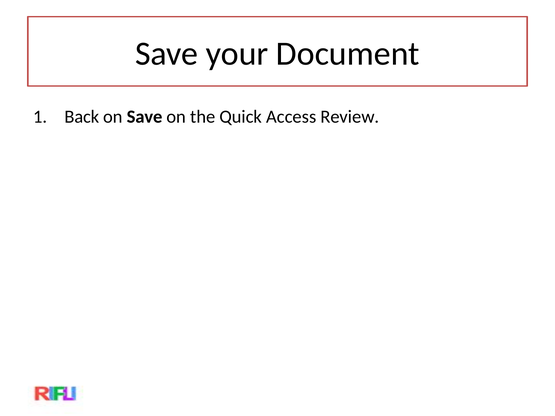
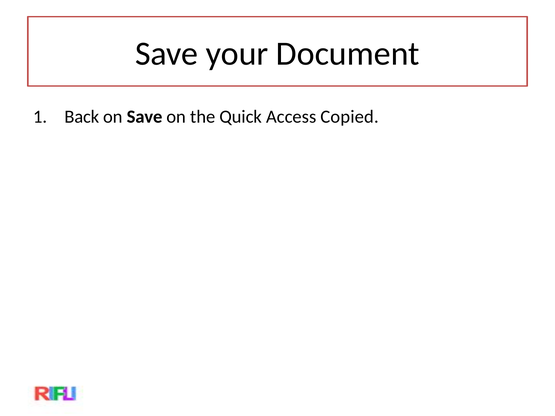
Review: Review -> Copied
